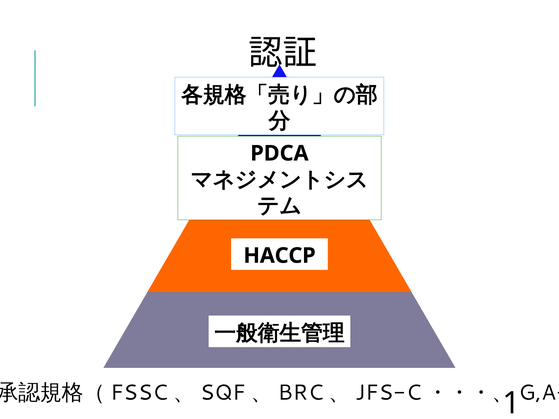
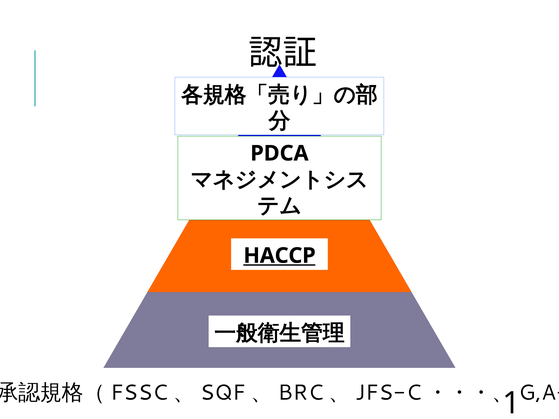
HACCP underline: none -> present
